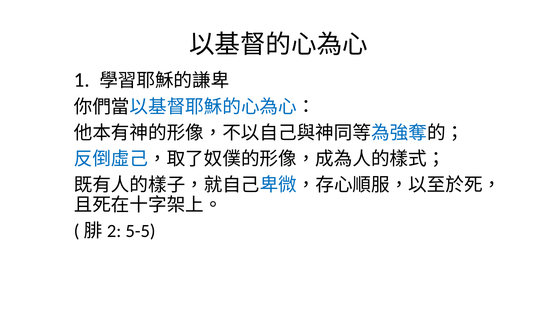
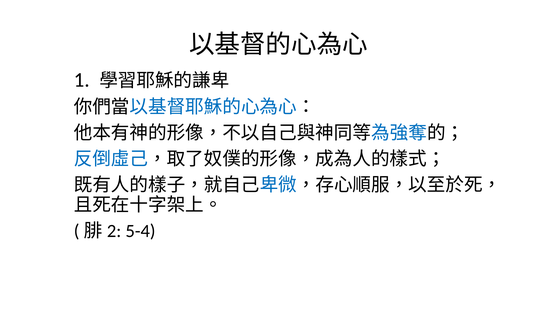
5-5: 5-5 -> 5-4
